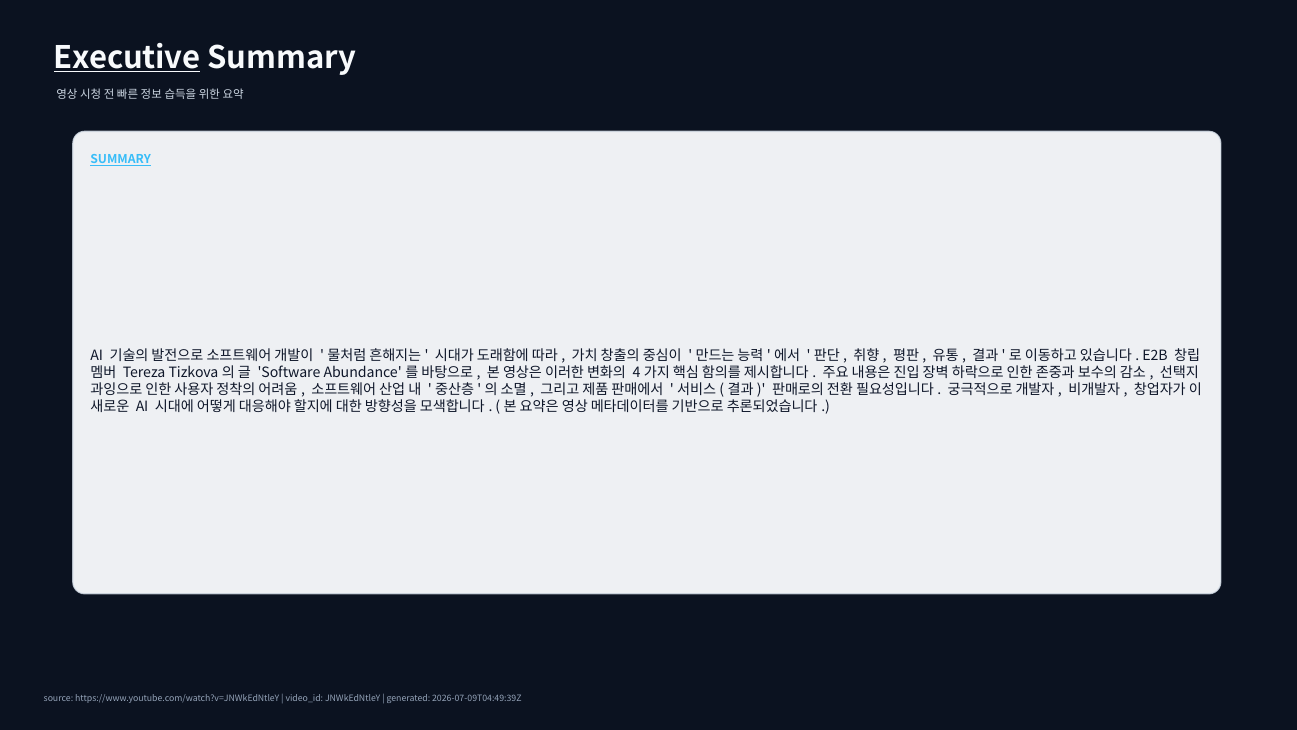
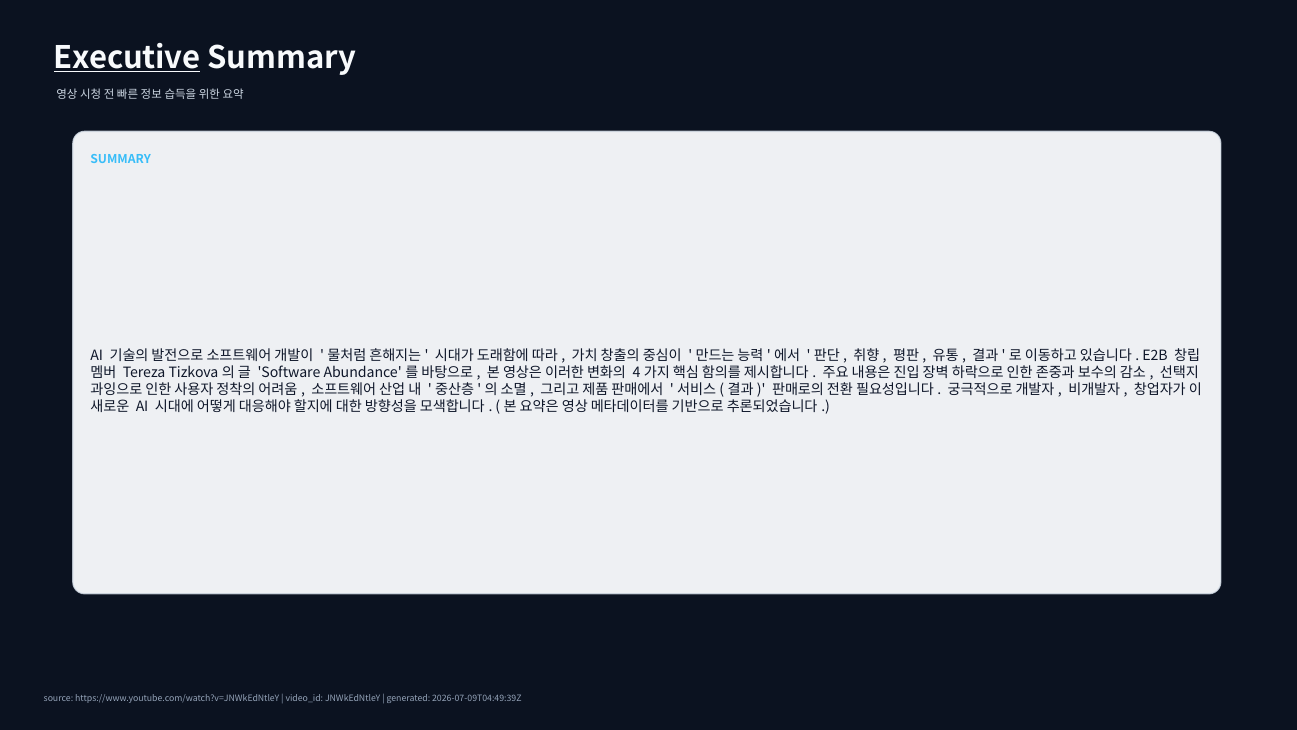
SUMMARY at (121, 160) underline: present -> none
